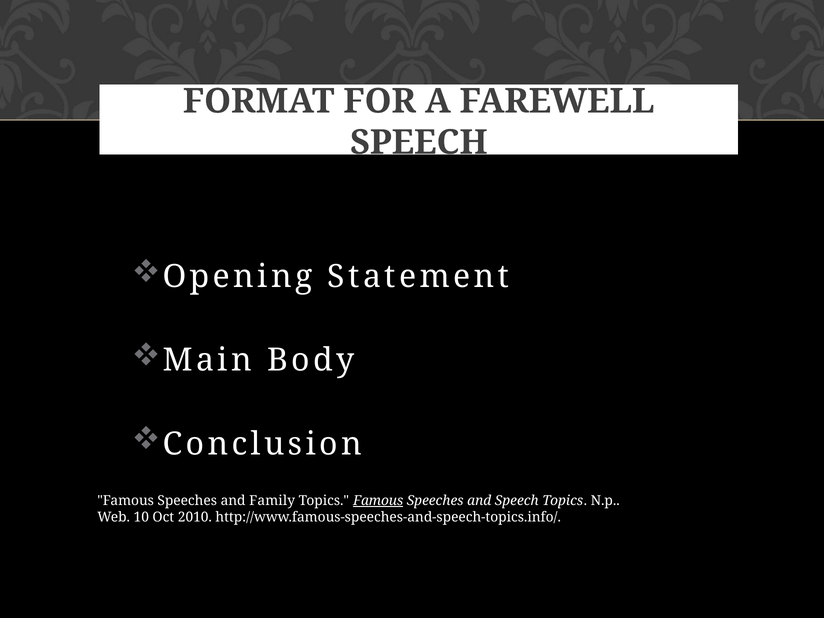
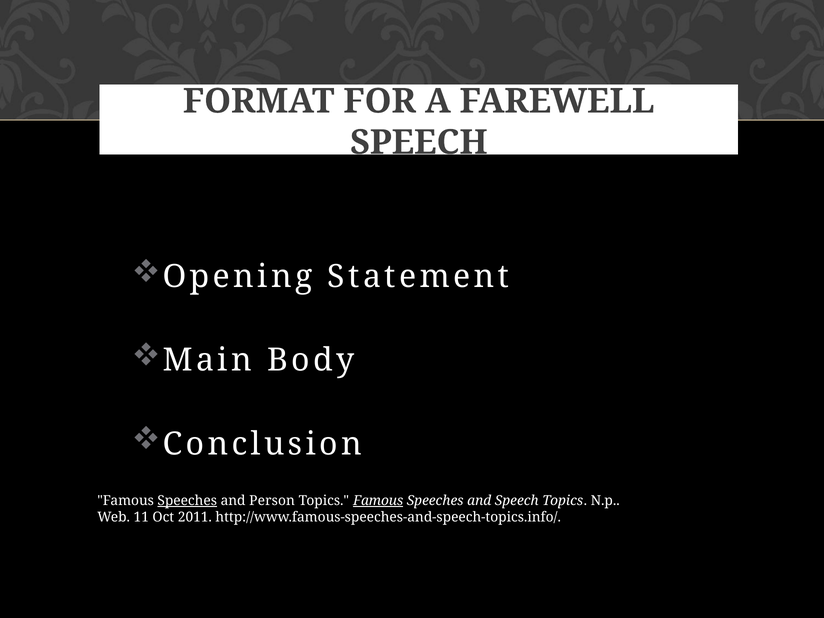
Speeches at (187, 501) underline: none -> present
Family: Family -> Person
10: 10 -> 11
2010: 2010 -> 2011
